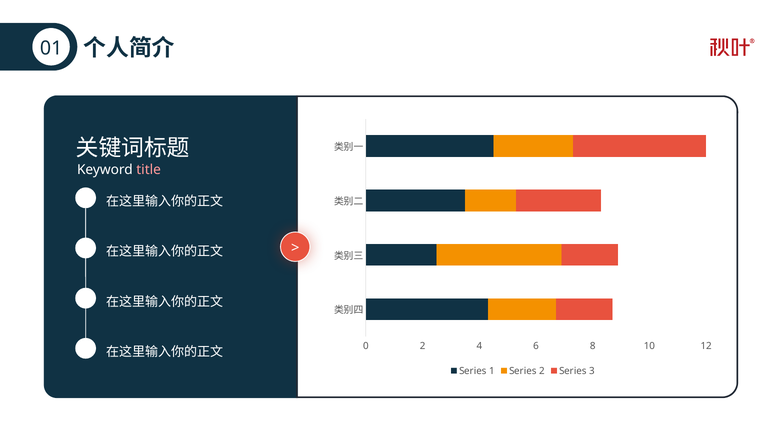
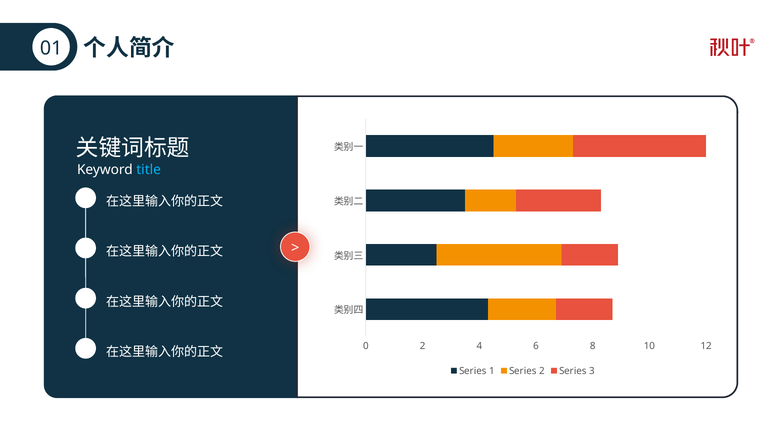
title colour: pink -> light blue
